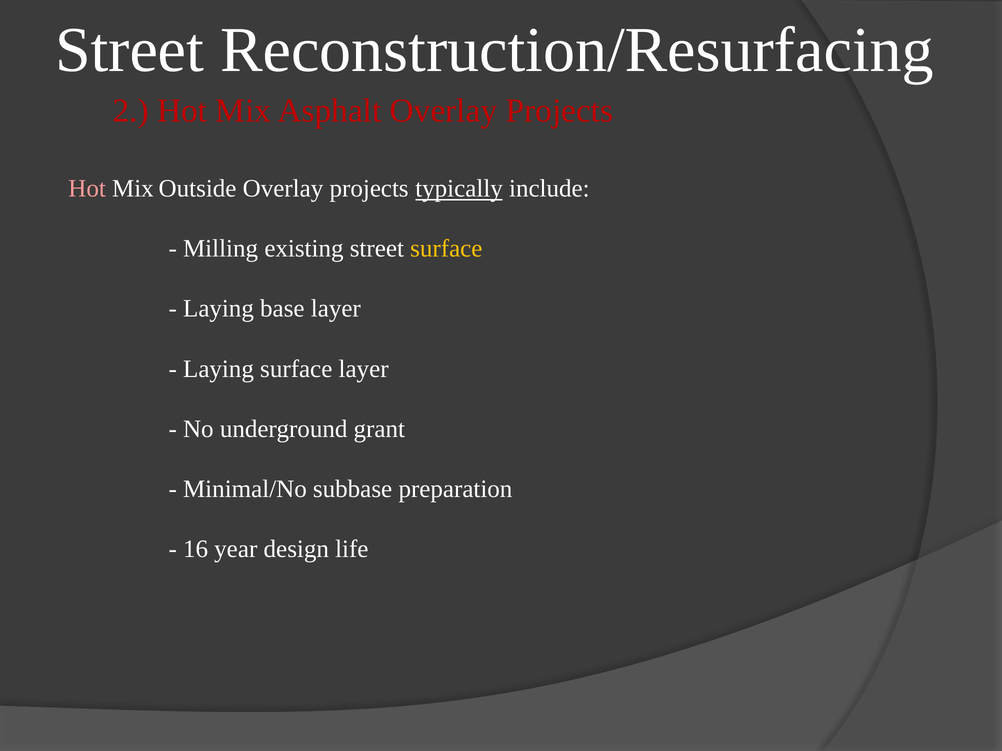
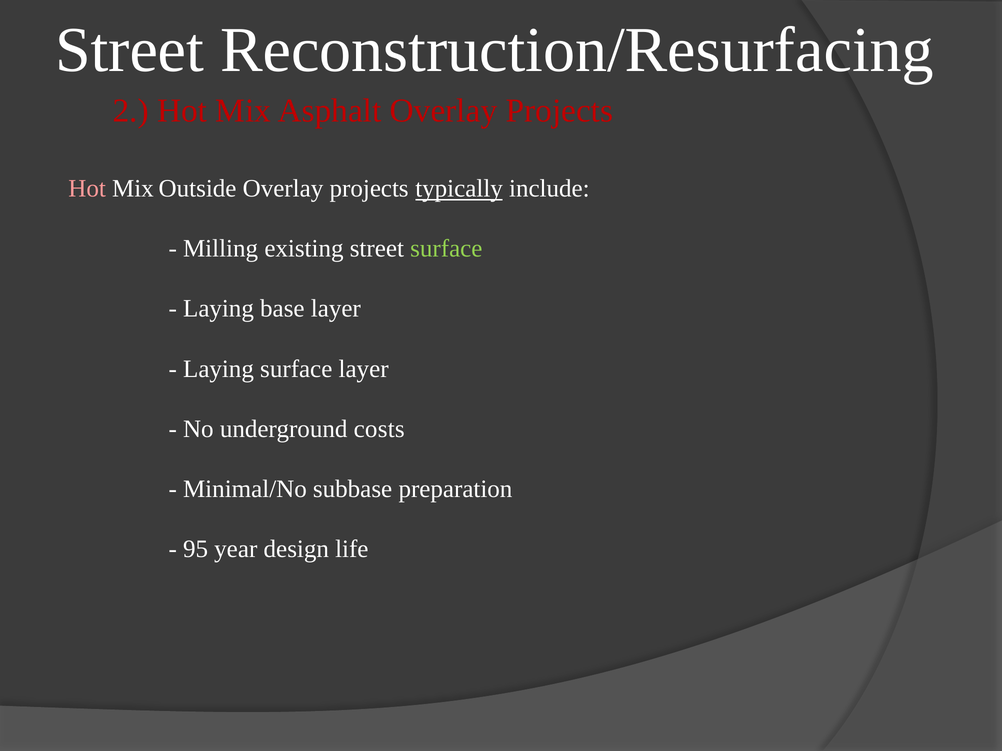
surface at (446, 249) colour: yellow -> light green
grant: grant -> costs
16: 16 -> 95
